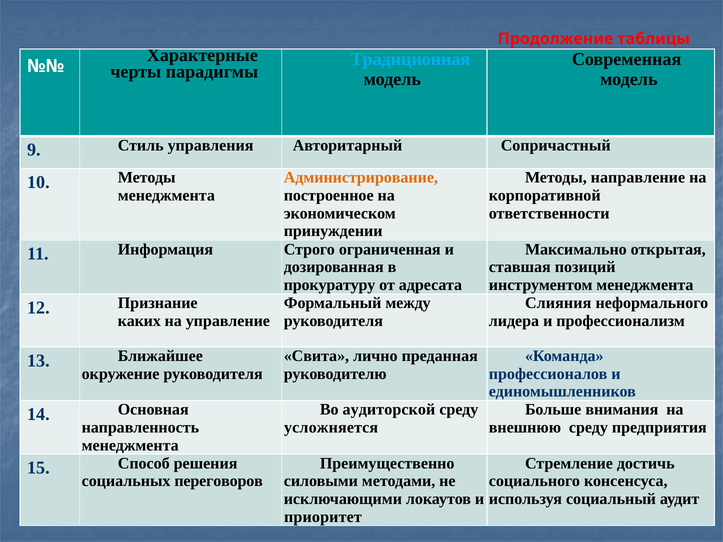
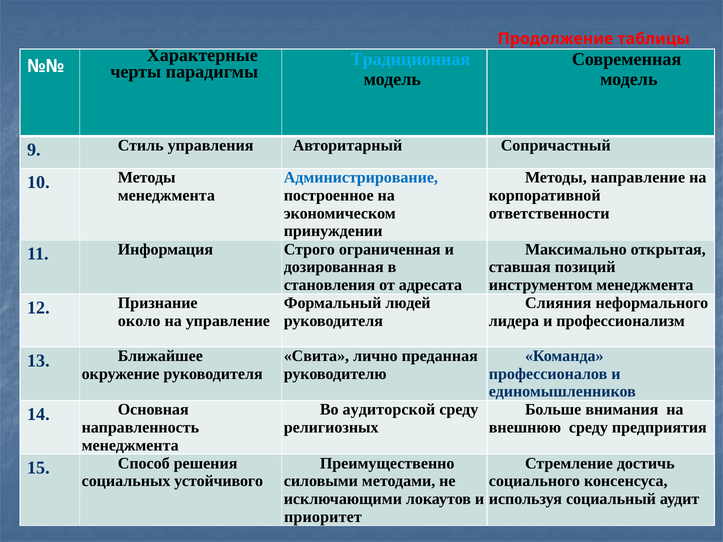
Администрирование colour: orange -> blue
прокуратуру: прокуратуру -> становления
между: между -> людей
каких: каких -> около
усложняется: усложняется -> религиозных
переговоров: переговоров -> устойчивого
